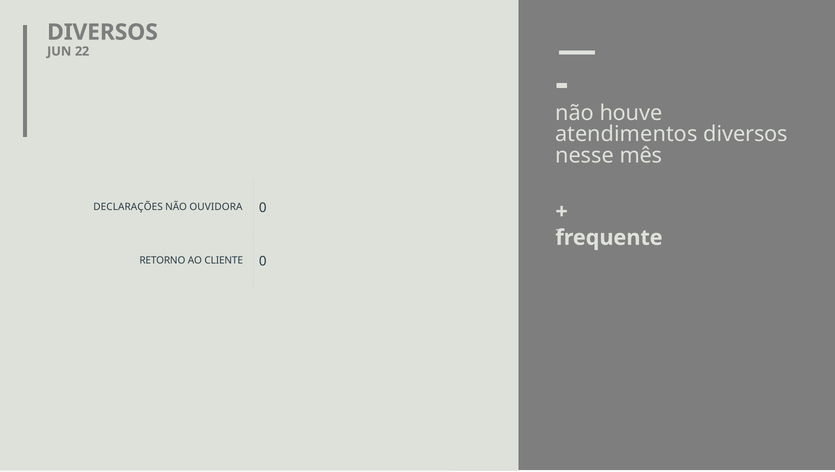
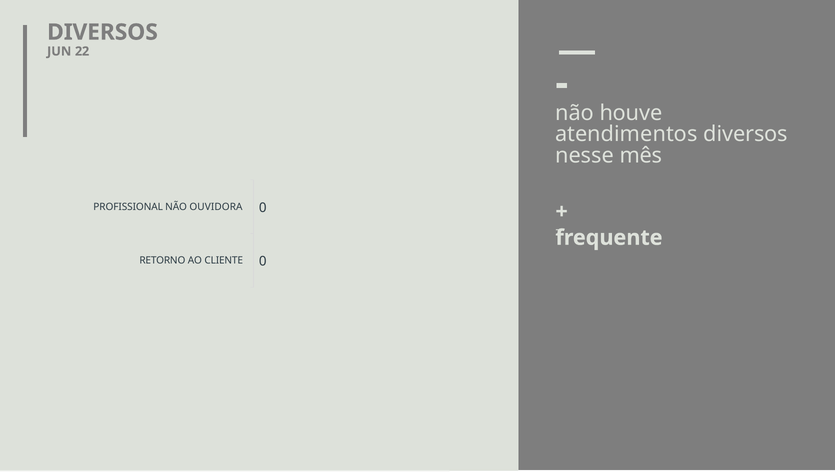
DECLARAÇÕES: DECLARAÇÕES -> PROFISSIONAL
